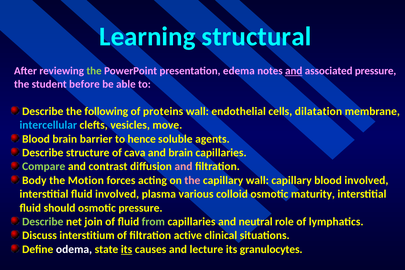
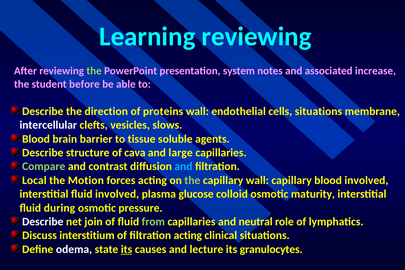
Learning structural: structural -> reviewing
edema: edema -> system
and at (294, 71) underline: present -> none
associated pressure: pressure -> increase
following: following -> direction
cells dilatation: dilatation -> situations
intercellular colour: light blue -> white
move: move -> slows
hence: hence -> tissue
and brain: brain -> large
and at (183, 167) colour: pink -> light blue
Body: Body -> Local
the at (192, 180) colour: pink -> light green
various: various -> glucose
should: should -> during
Describe at (43, 222) colour: light green -> white
filtration active: active -> acting
